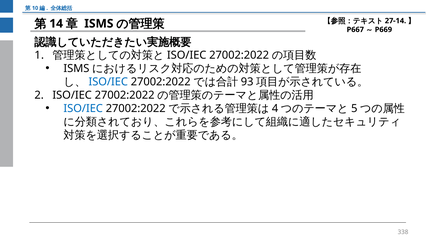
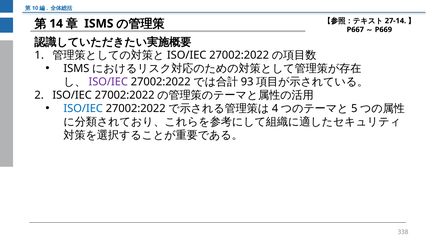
ISO/IEC at (108, 82) colour: blue -> purple
